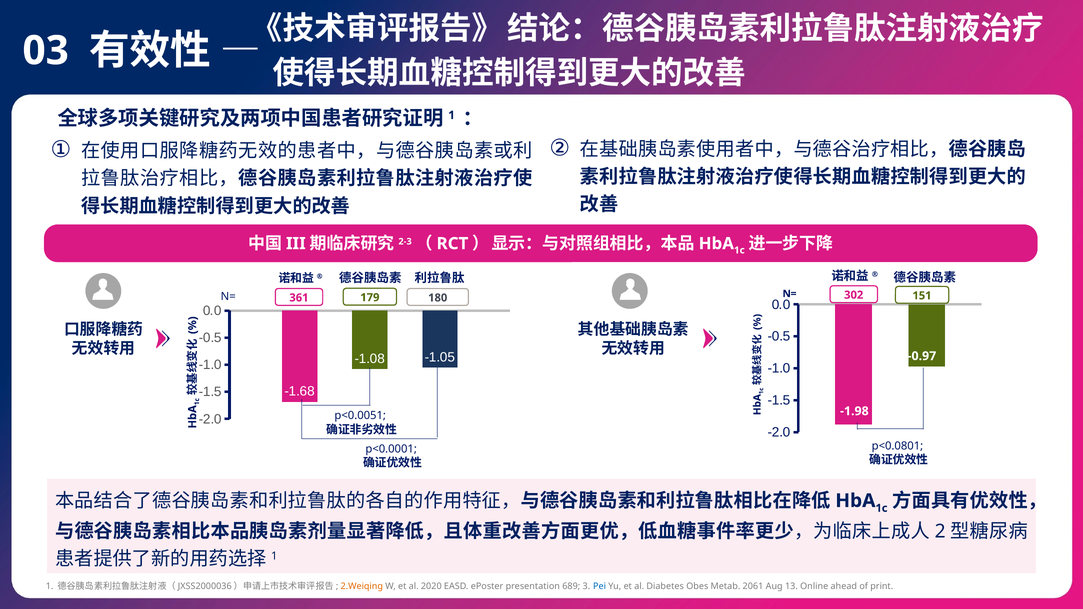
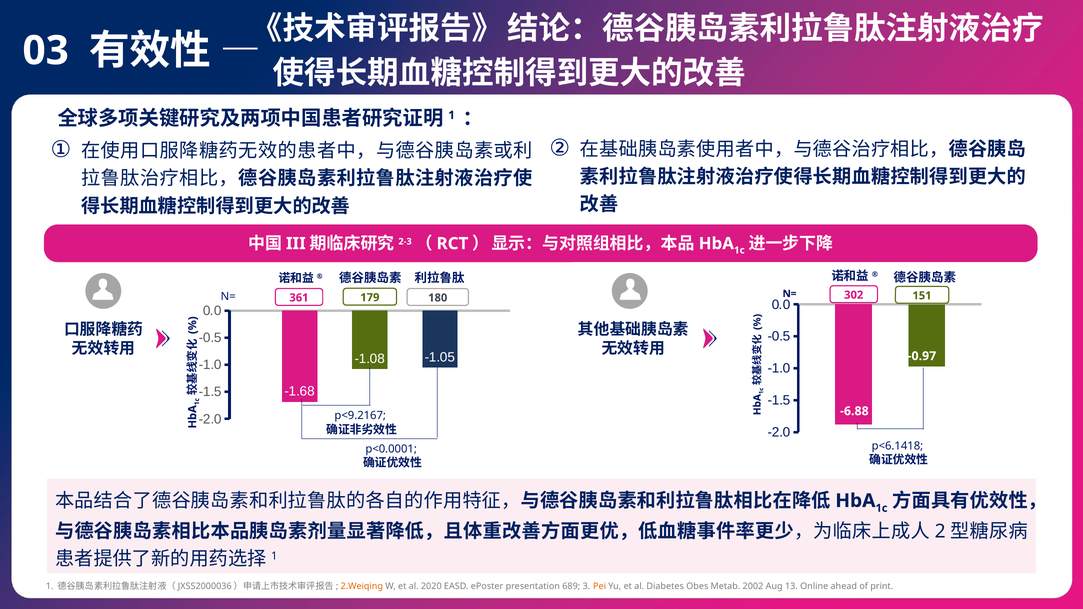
-1.98: -1.98 -> -6.88
p<0.0051: p<0.0051 -> p<9.2167
p<0.0801: p<0.0801 -> p<6.1418
Pei colour: blue -> orange
2061: 2061 -> 2002
